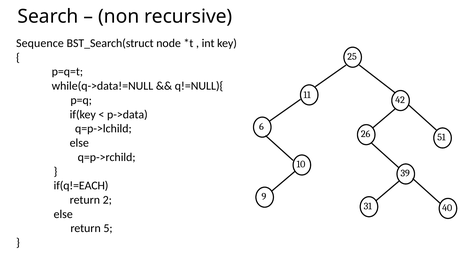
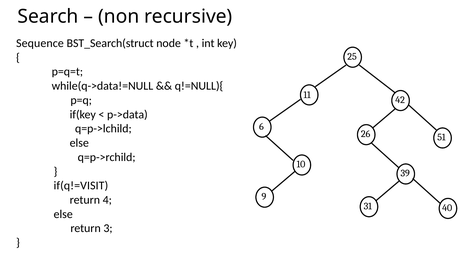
if(q!=EACH: if(q!=EACH -> if(q!=VISIT
2: 2 -> 4
5: 5 -> 3
